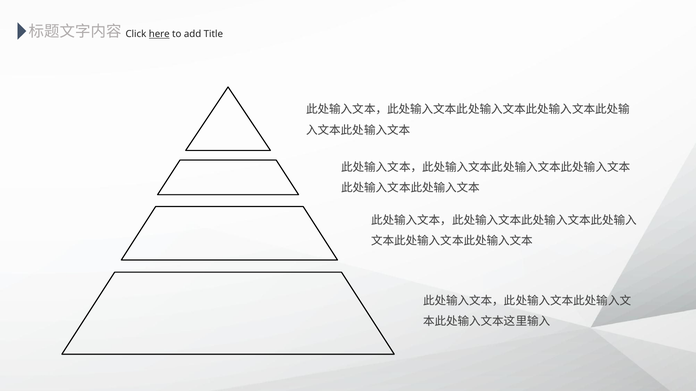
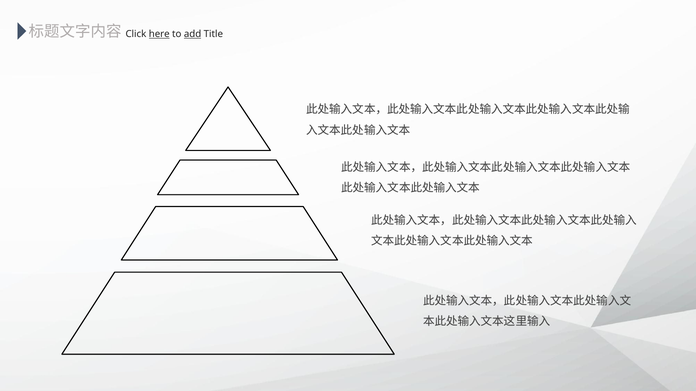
add underline: none -> present
